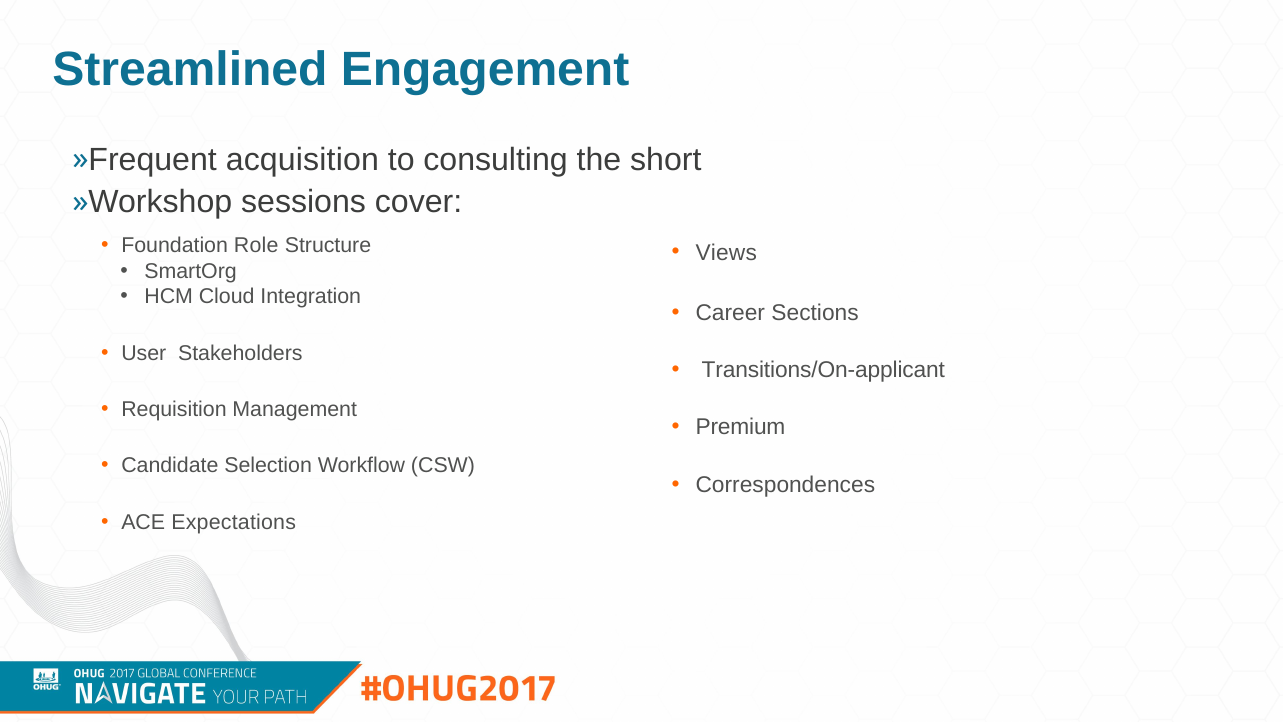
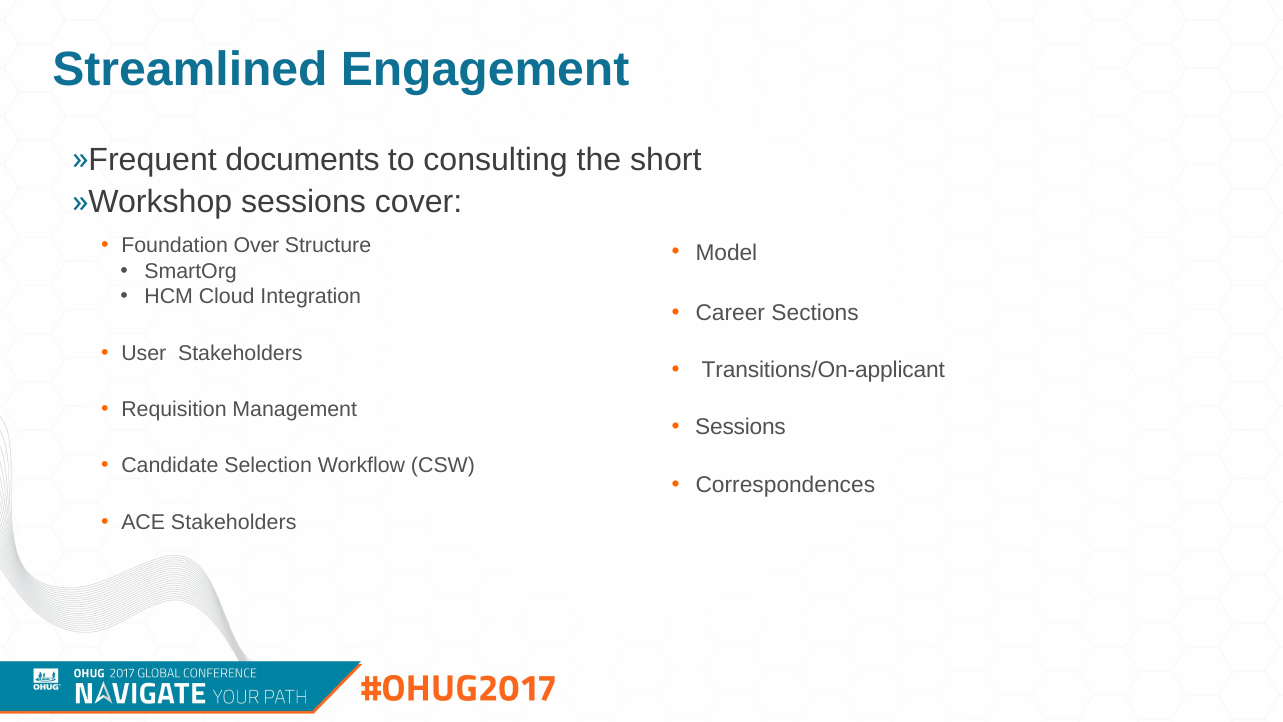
acquisition: acquisition -> documents
Role: Role -> Over
Views: Views -> Model
Premium at (740, 427): Premium -> Sessions
ACE Expectations: Expectations -> Stakeholders
